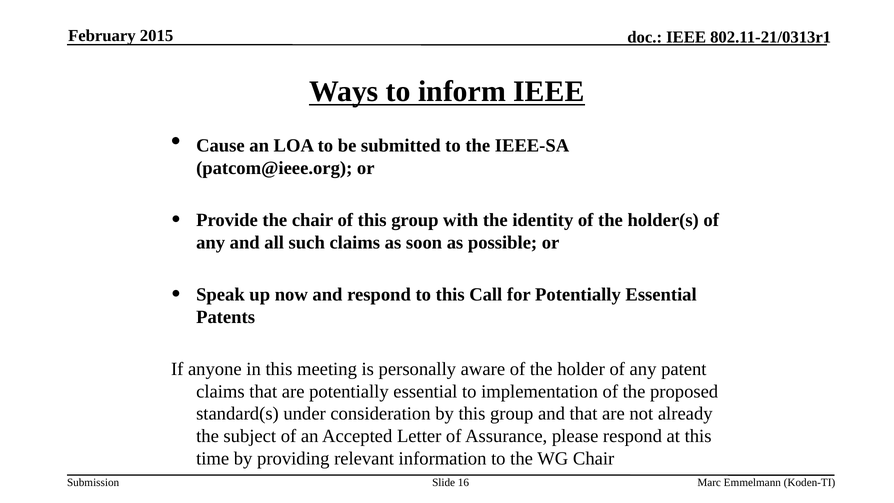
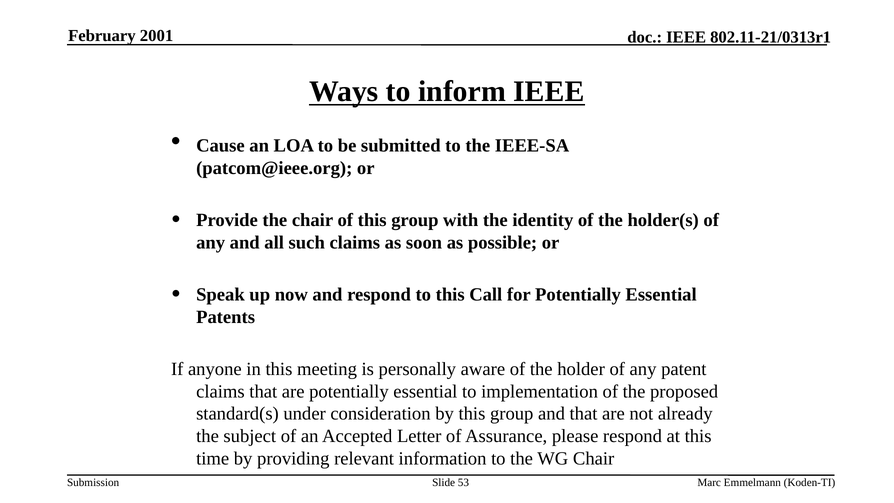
2015: 2015 -> 2001
16: 16 -> 53
